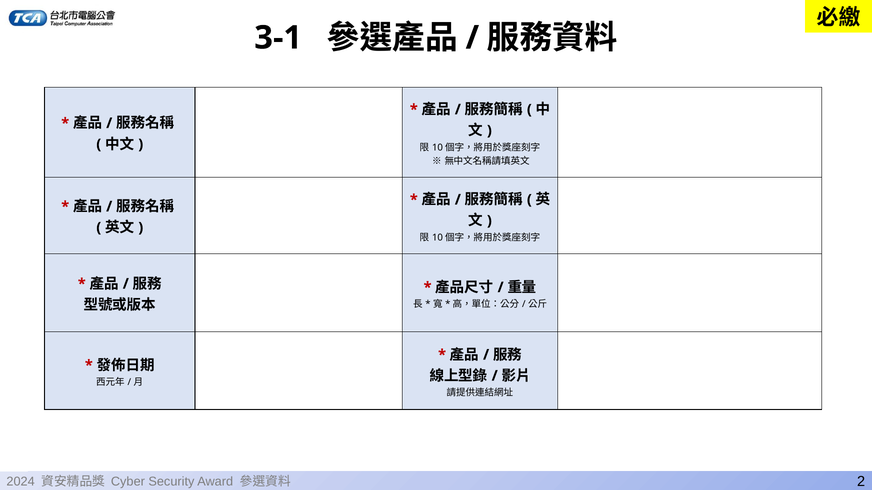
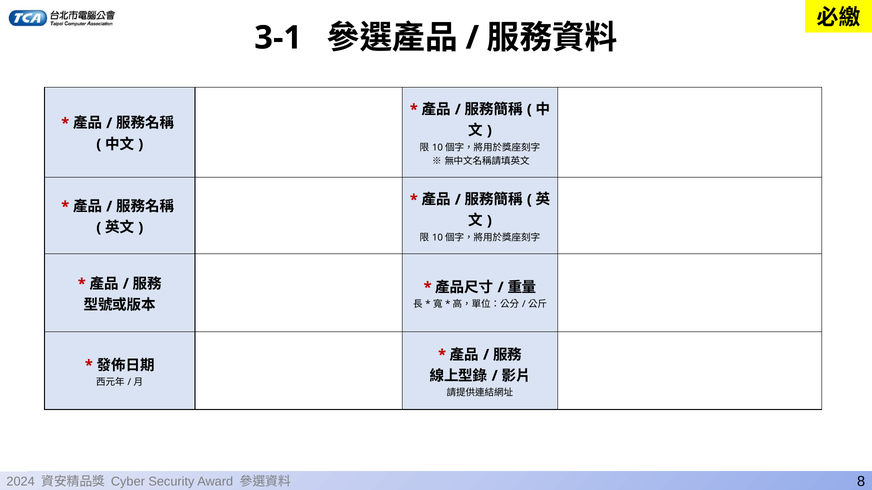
2: 2 -> 8
